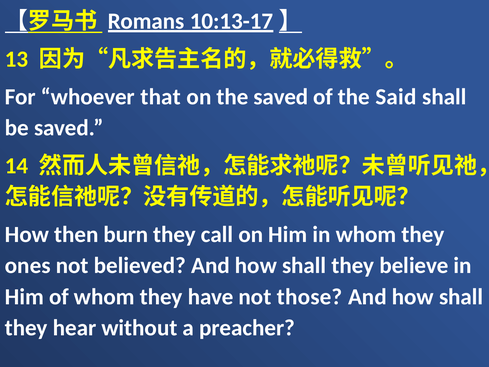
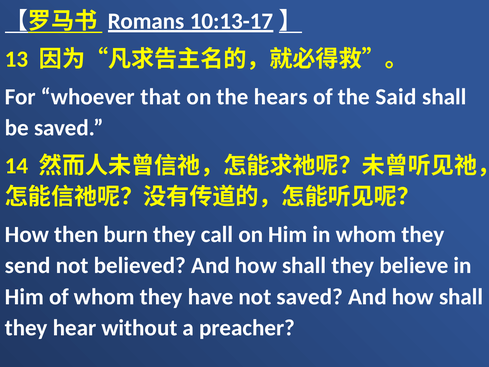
the saved: saved -> hears
ones: ones -> send
not those: those -> saved
